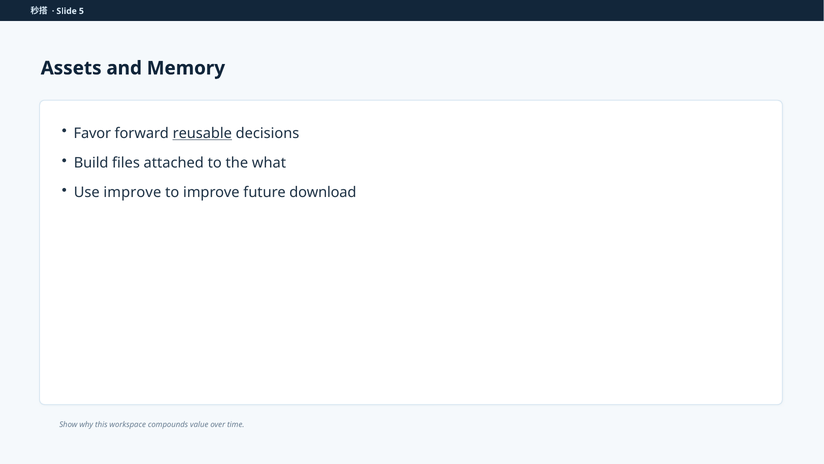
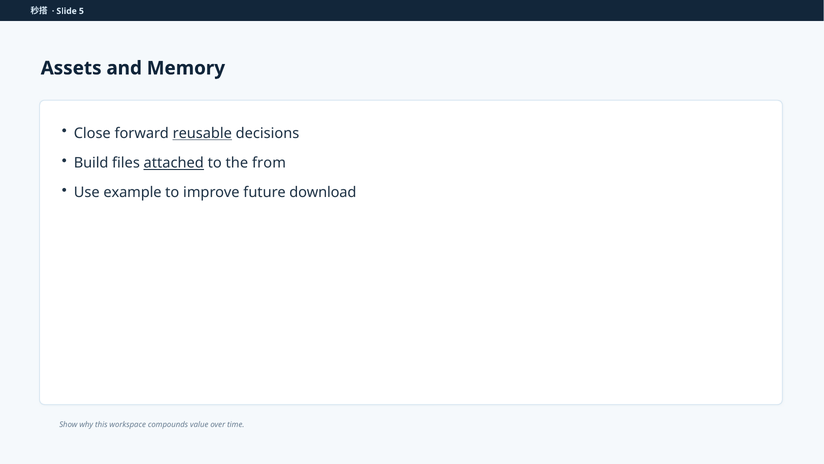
Favor: Favor -> Close
attached underline: none -> present
what: what -> from
Use improve: improve -> example
